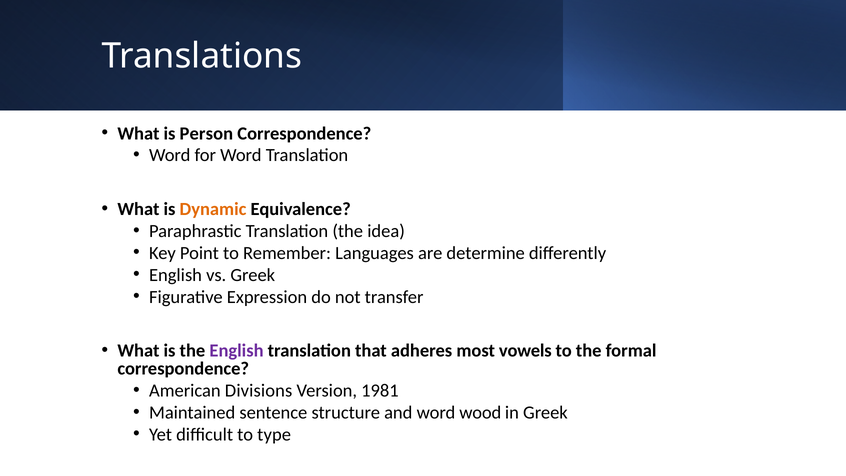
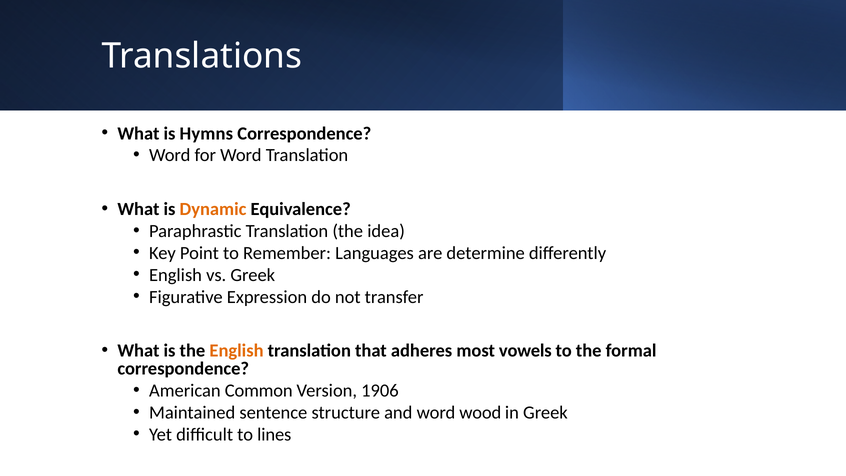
Person: Person -> Hymns
English at (237, 351) colour: purple -> orange
Divisions: Divisions -> Common
1981: 1981 -> 1906
type: type -> lines
